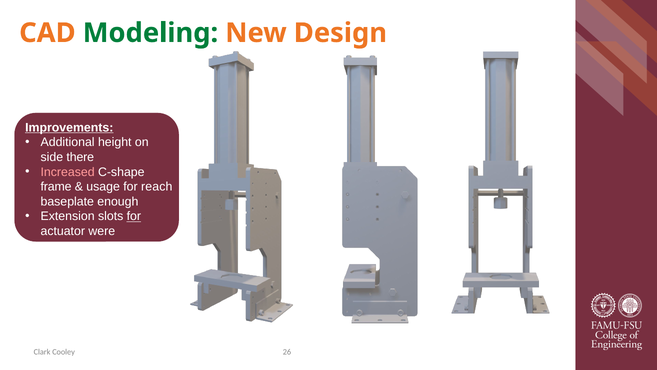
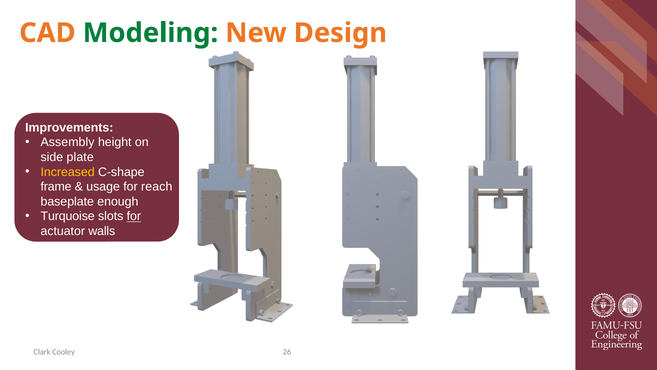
Improvements underline: present -> none
Additional: Additional -> Assembly
there: there -> plate
Increased colour: pink -> yellow
Extension: Extension -> Turquoise
were: were -> walls
